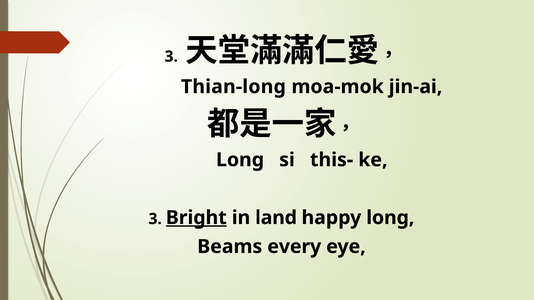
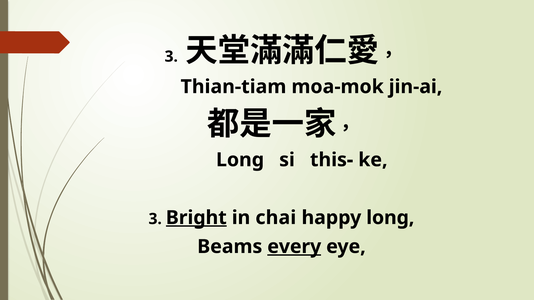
Thian-long: Thian-long -> Thian-tiam
land: land -> chai
every underline: none -> present
